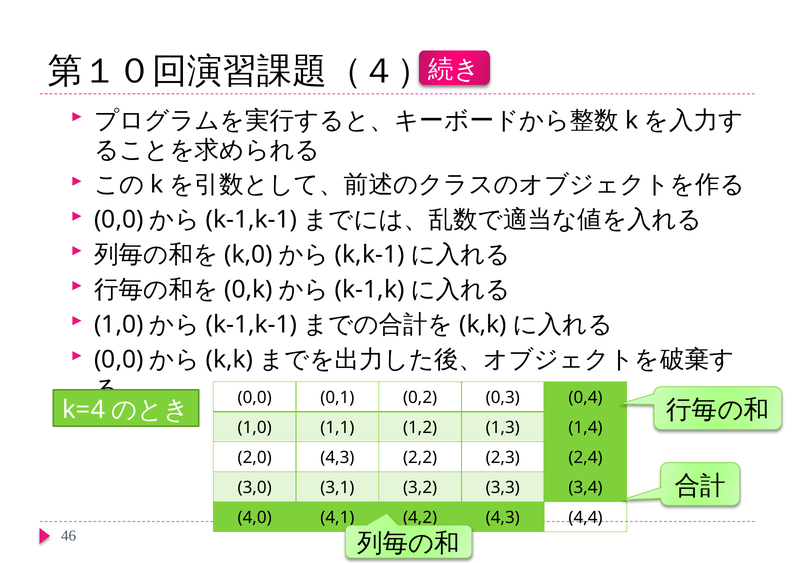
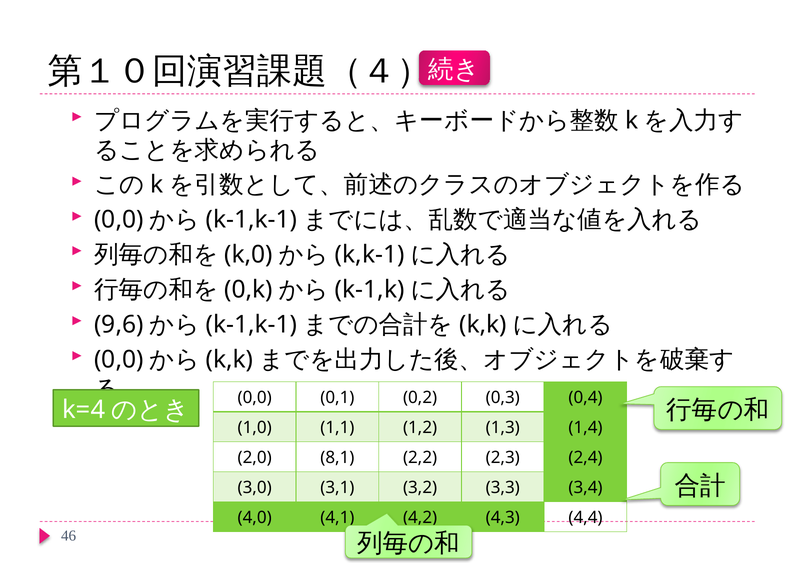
1,0 at (119, 324): 1,0 -> 9,6
2,0 4,3: 4,3 -> 8,1
